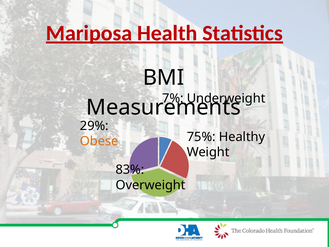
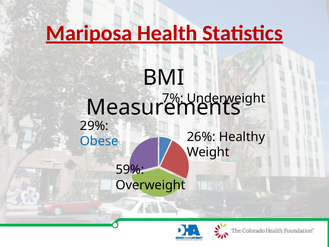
75%: 75% -> 26%
Obese colour: orange -> blue
83%: 83% -> 59%
